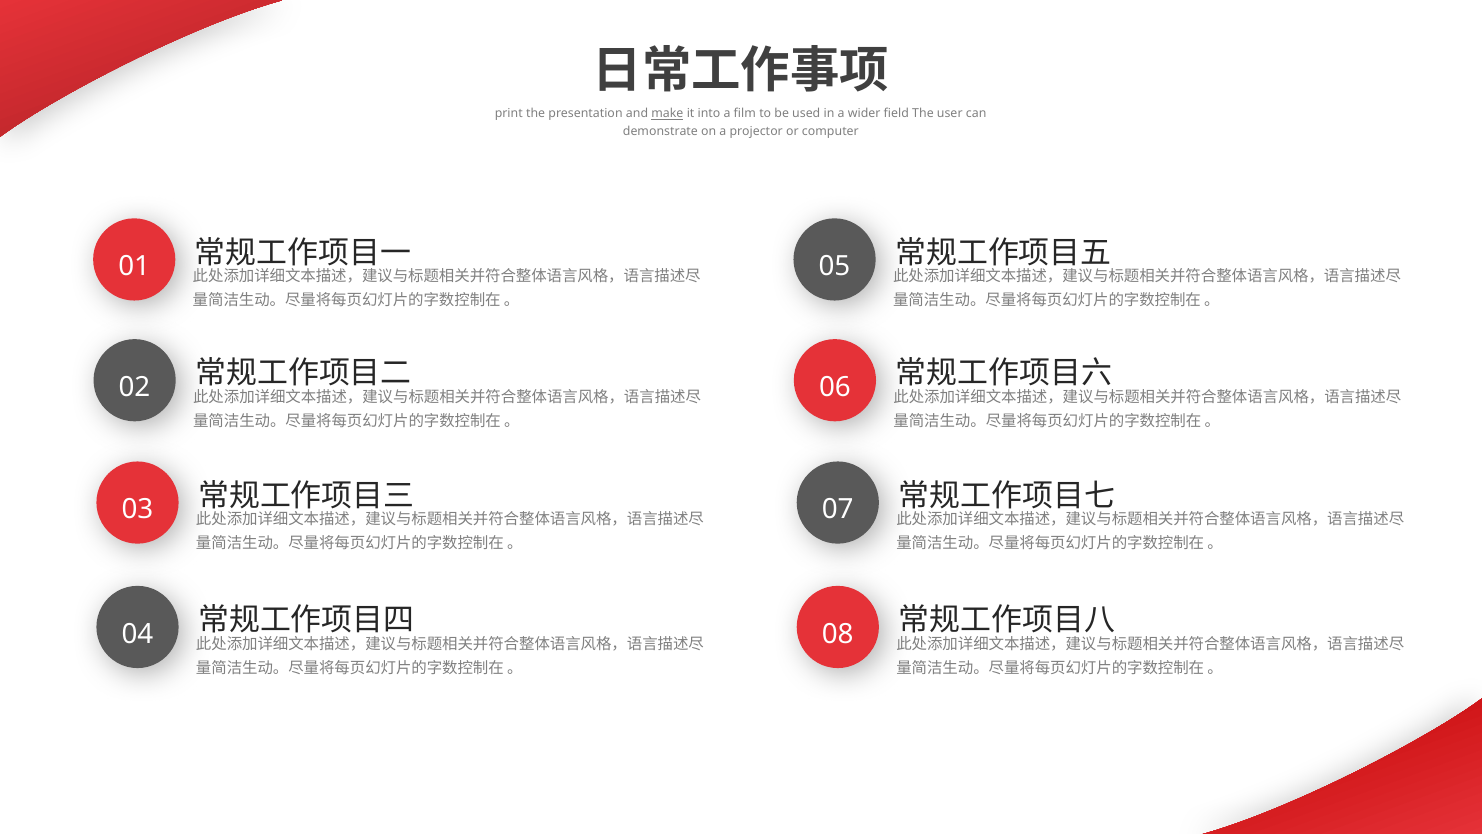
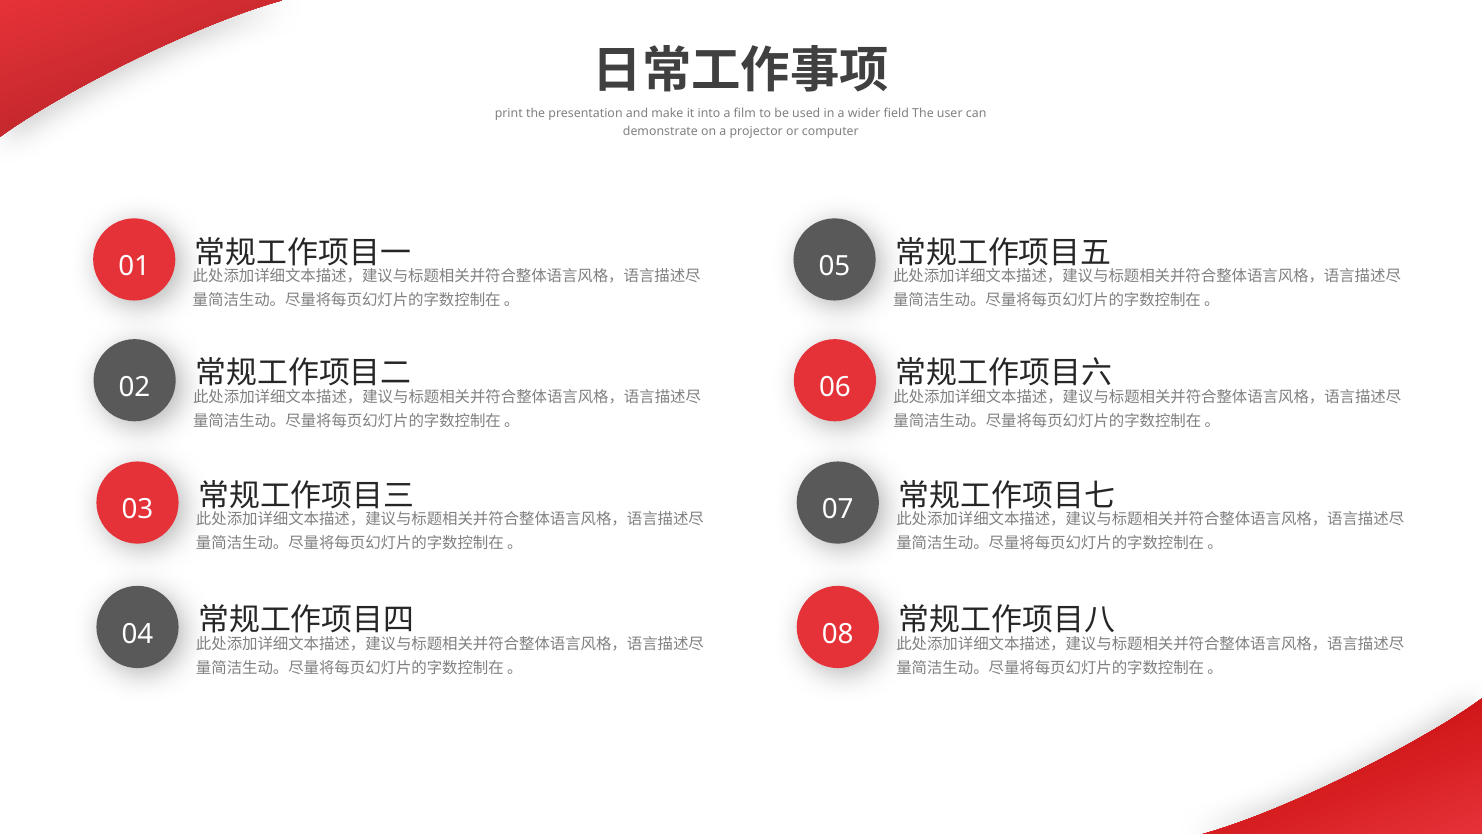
make underline: present -> none
